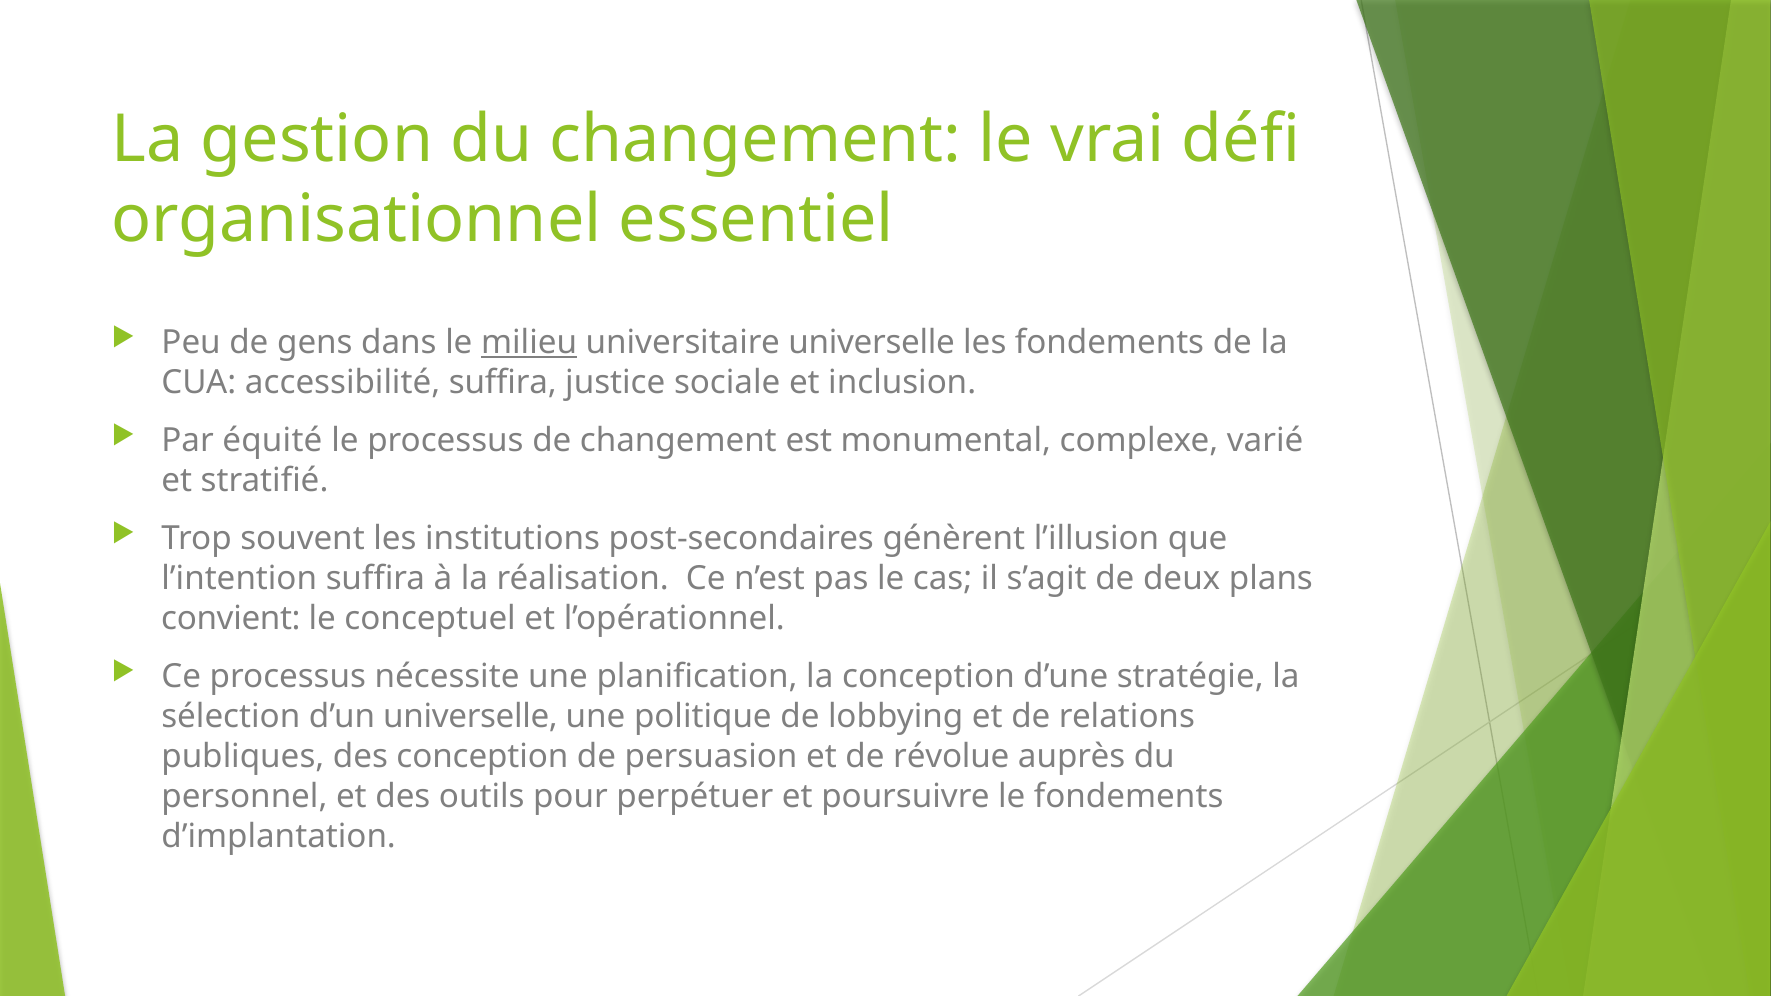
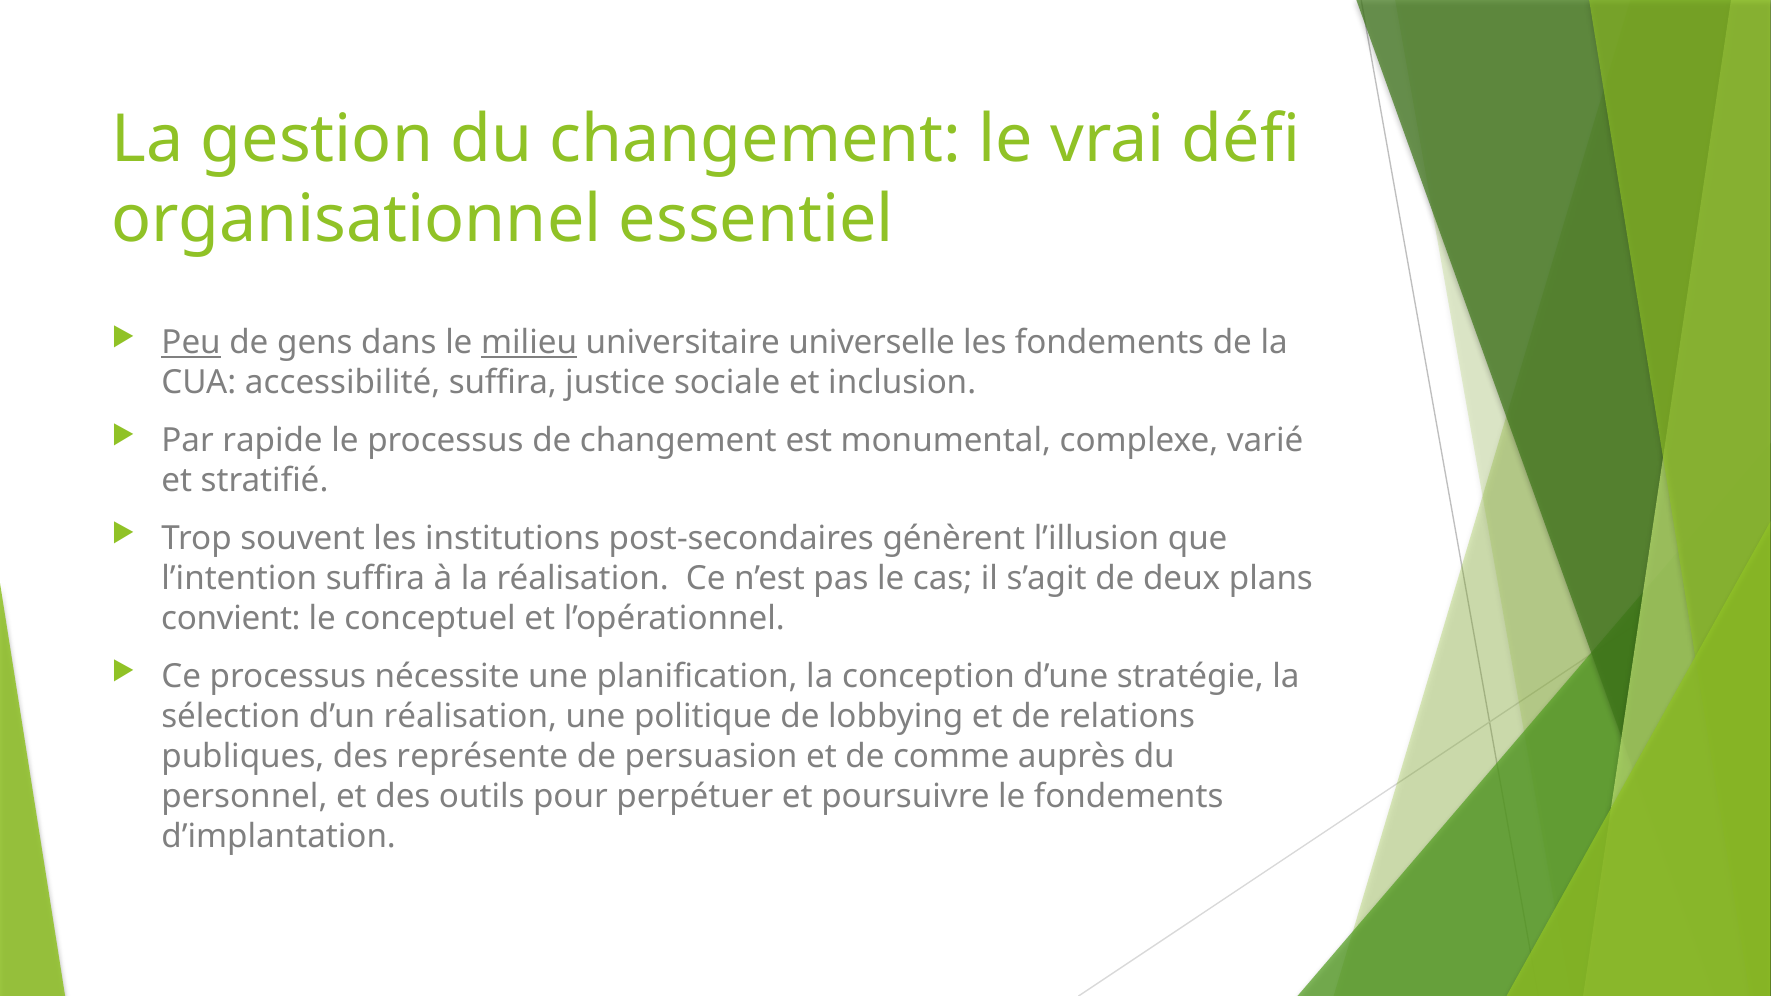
Peu underline: none -> present
équité: équité -> rapide
d’un universelle: universelle -> réalisation
des conception: conception -> représente
révolue: révolue -> comme
